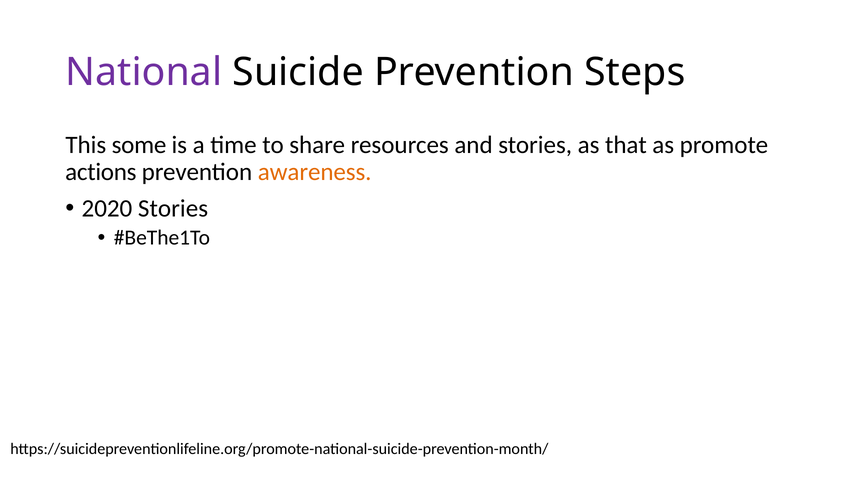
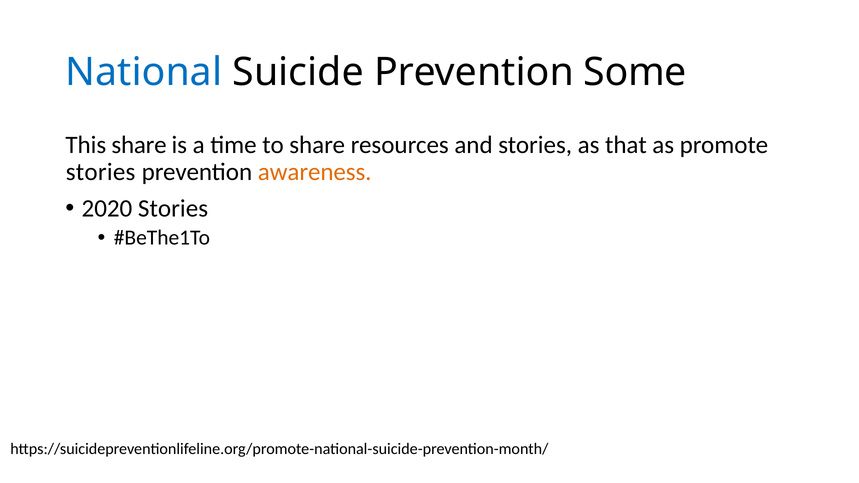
National colour: purple -> blue
Steps: Steps -> Some
This some: some -> share
actions at (101, 172): actions -> stories
